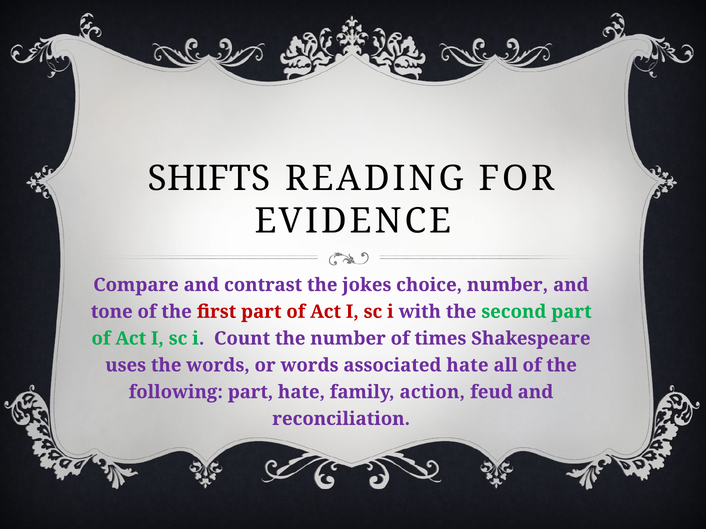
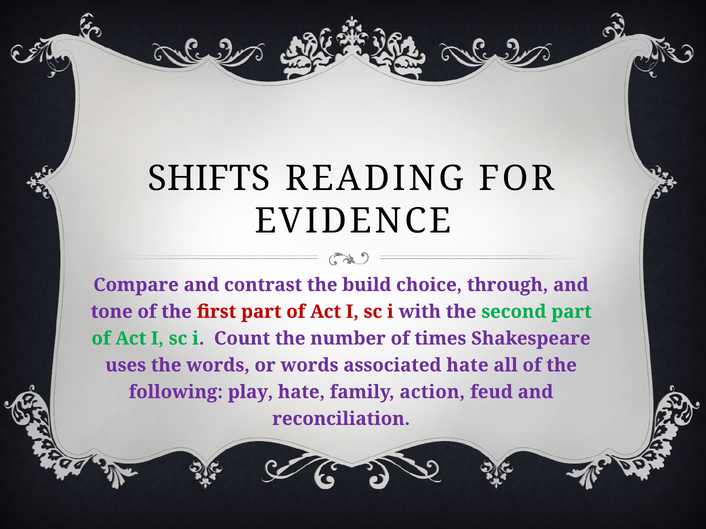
jokes: jokes -> build
choice number: number -> through
following part: part -> play
